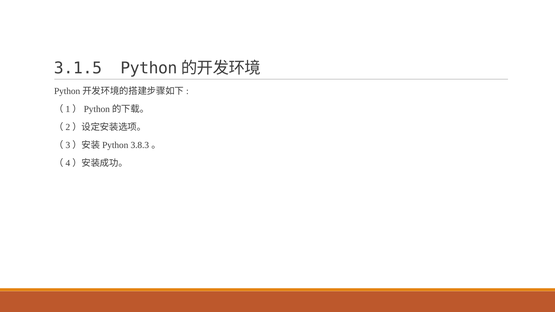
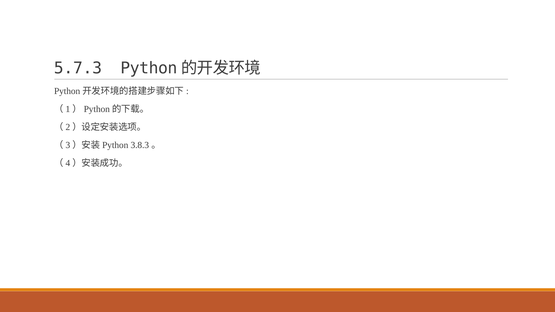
3.1.5: 3.1.5 -> 5.7.3
